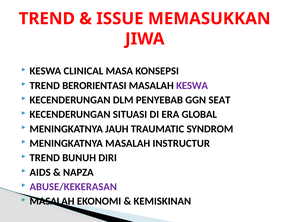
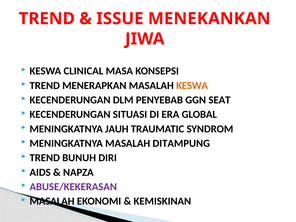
MEMASUKKAN: MEMASUKKAN -> MENEKANKAN
BERORIENTASI: BERORIENTASI -> MENERAPKAN
KESWA at (192, 86) colour: purple -> orange
INSTRUCTUR: INSTRUCTUR -> DITAMPUNG
